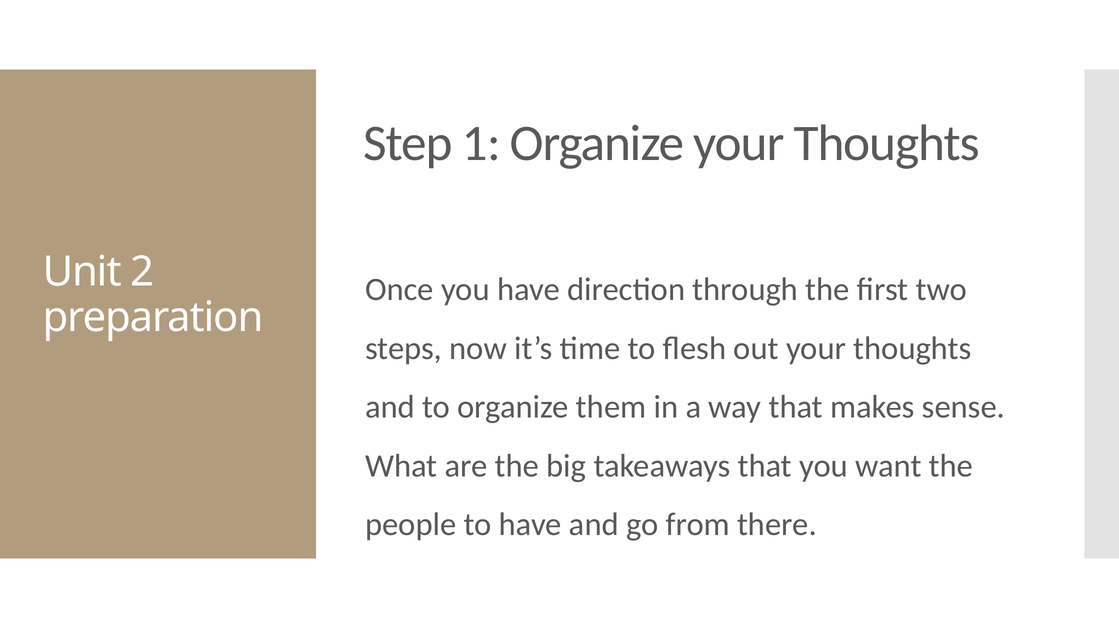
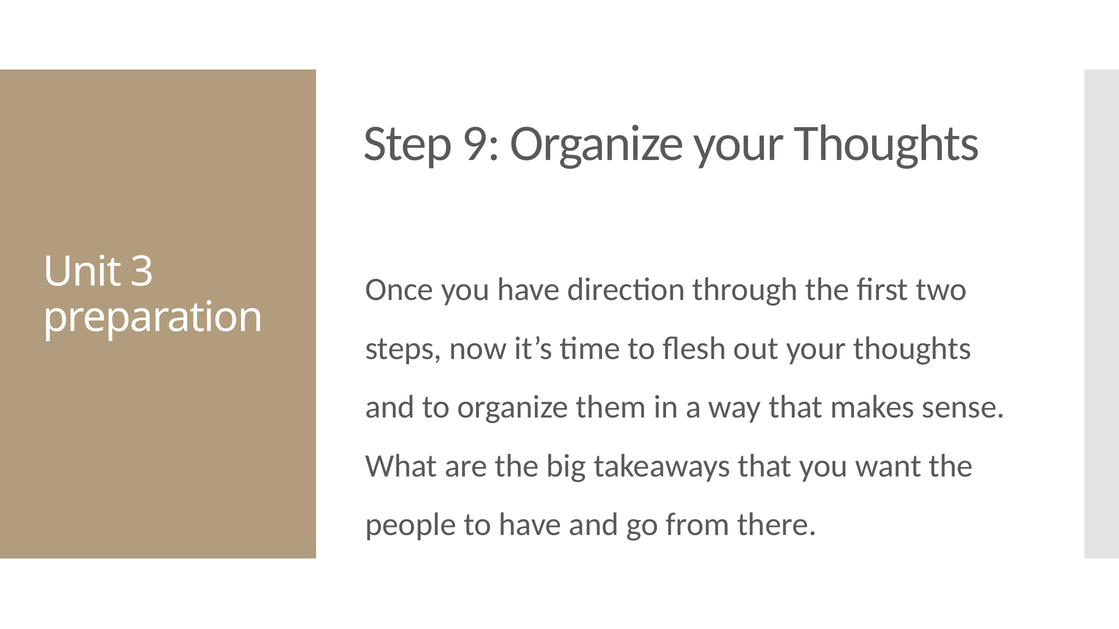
1: 1 -> 9
2: 2 -> 3
